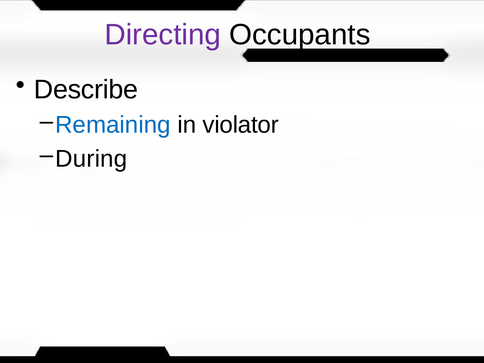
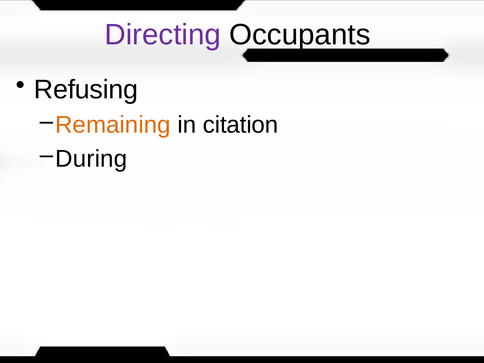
Describe: Describe -> Refusing
Remaining colour: blue -> orange
violator: violator -> citation
